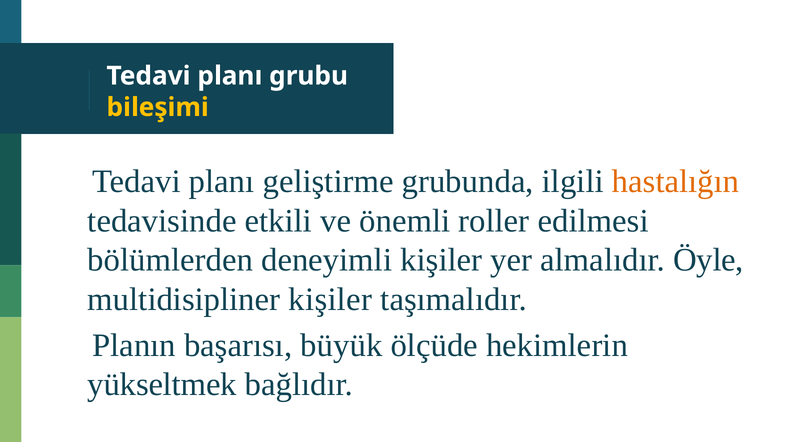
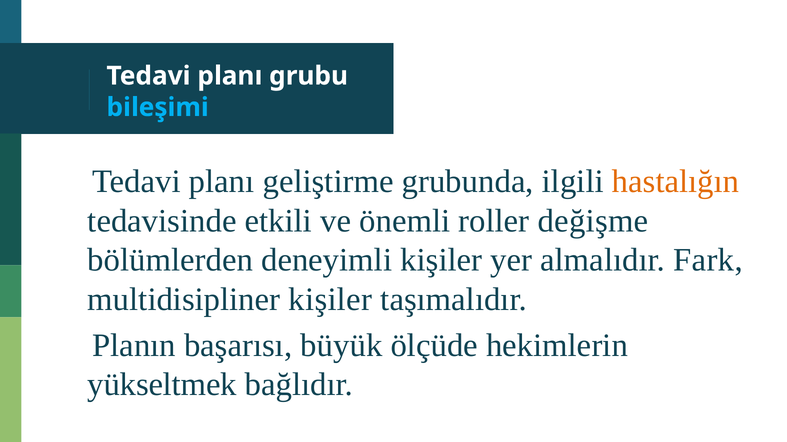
bileşimi colour: yellow -> light blue
edilmesi: edilmesi -> değişme
Öyle: Öyle -> Fark
